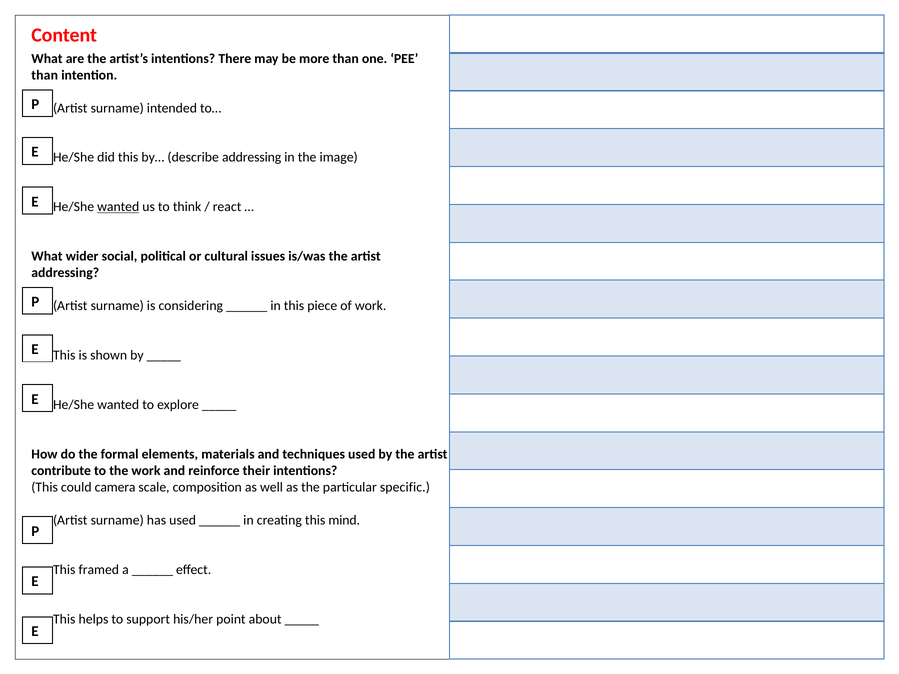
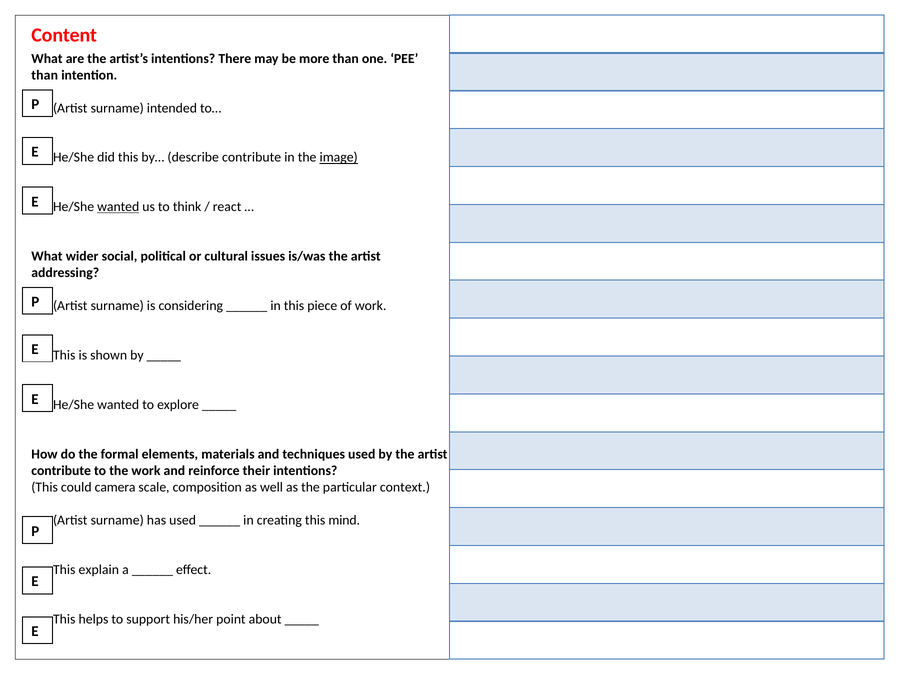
describe addressing: addressing -> contribute
image underline: none -> present
specific: specific -> context
framed: framed -> explain
